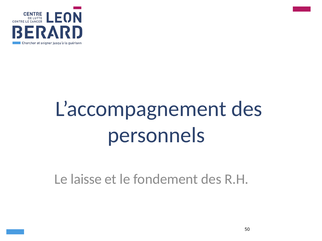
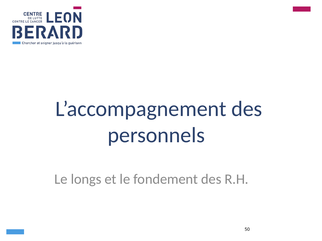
laisse: laisse -> longs
